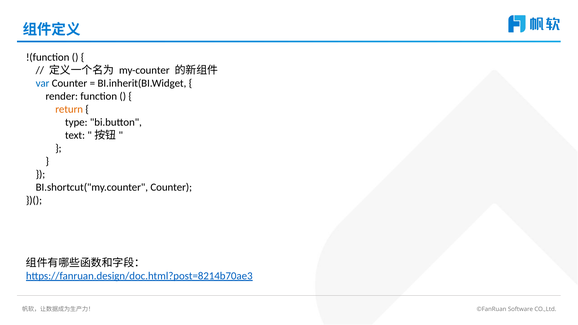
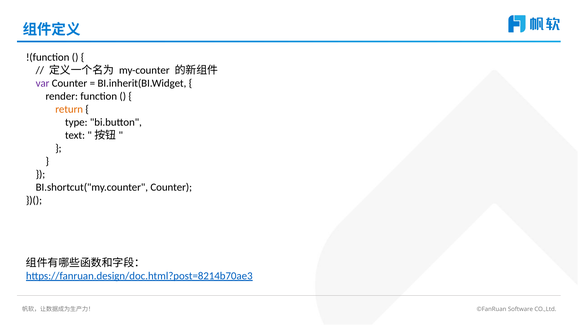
var colour: blue -> purple
